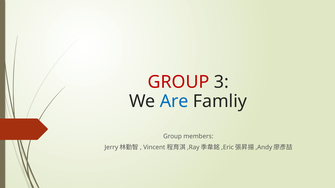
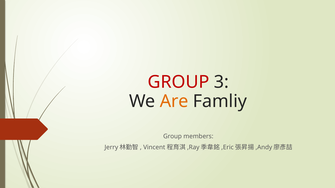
Are colour: blue -> orange
